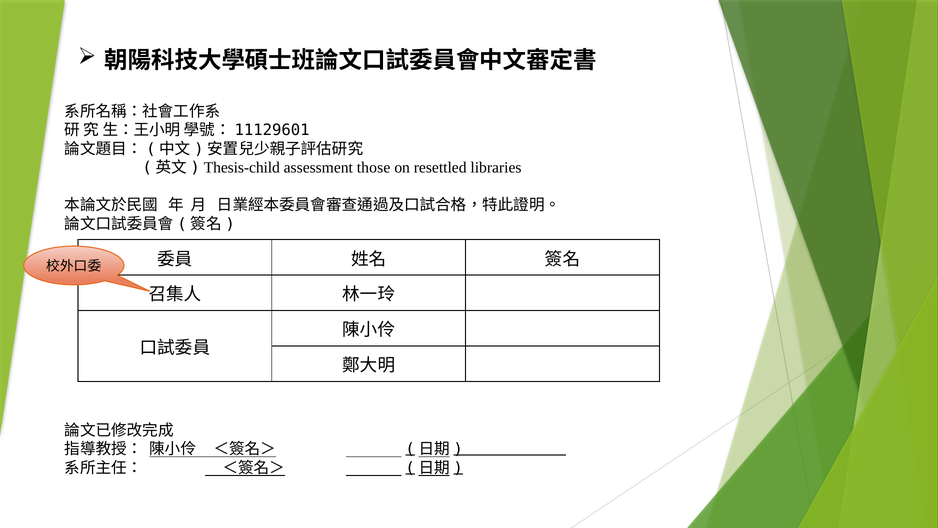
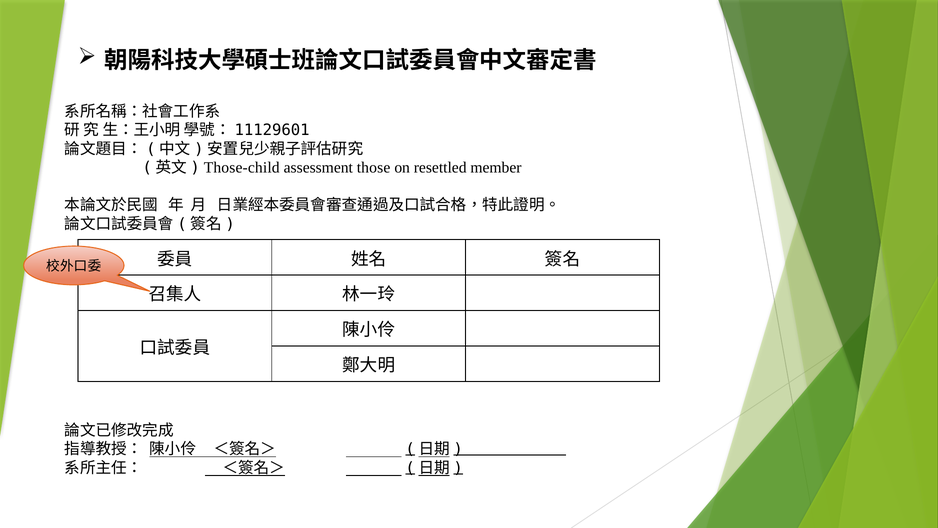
Thesis-child: Thesis-child -> Those-child
libraries: libraries -> member
